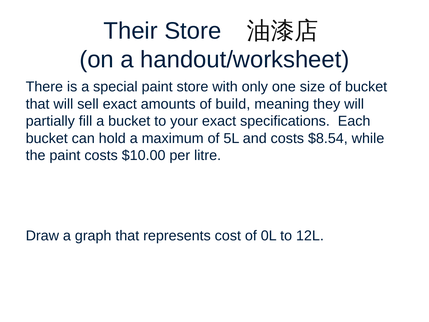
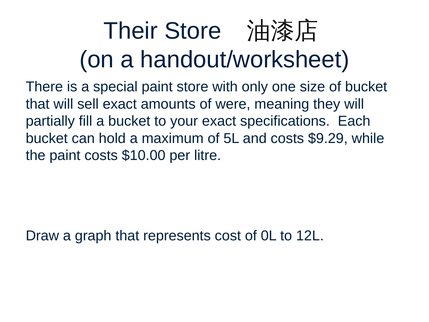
build: build -> were
$8.54: $8.54 -> $9.29
